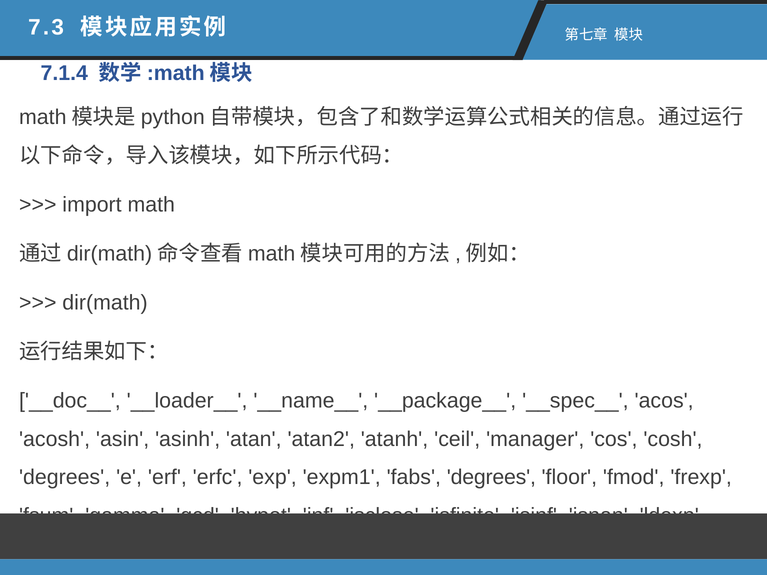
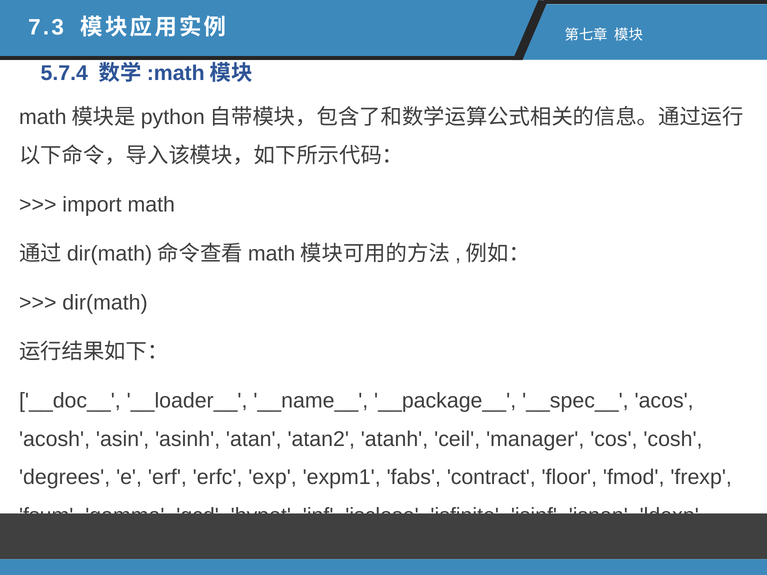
7.1.4: 7.1.4 -> 5.7.4
fabs degrees: degrees -> contract
